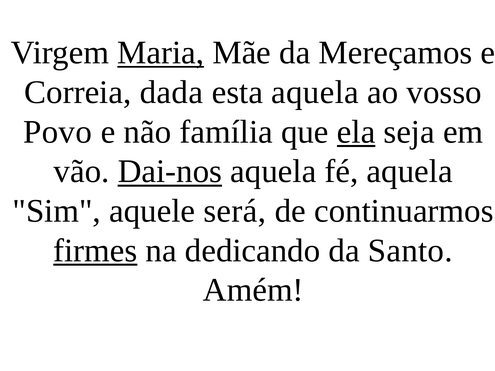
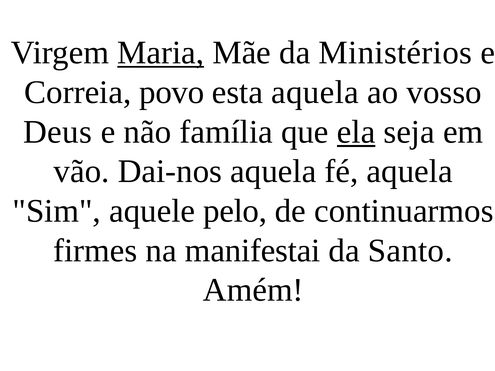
Mereçamos: Mereçamos -> Ministérios
dada: dada -> povo
Povo: Povo -> Deus
Dai-nos underline: present -> none
será: será -> pelo
firmes underline: present -> none
dedicando: dedicando -> manifestai
